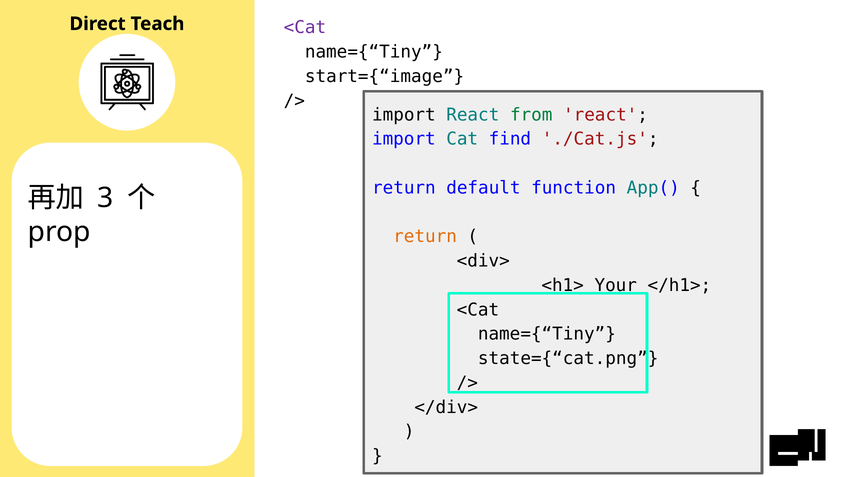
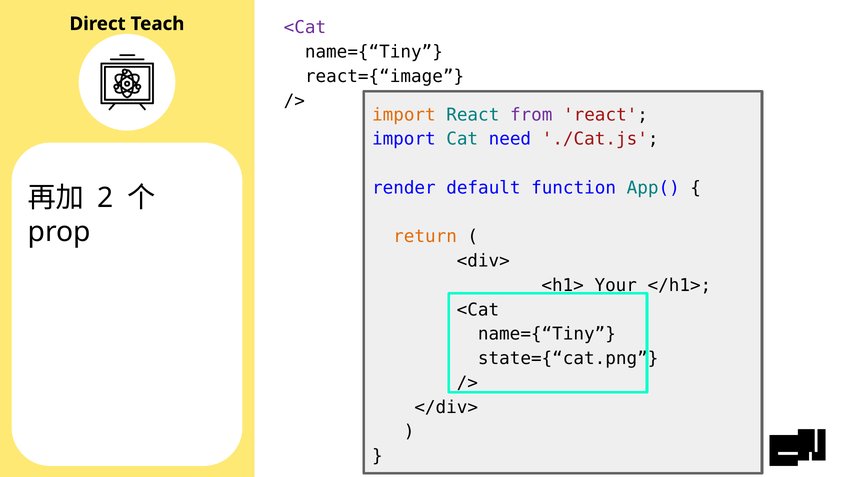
start={“image: start={“image -> react={“image
import at (404, 115) colour: black -> orange
from colour: green -> purple
find: find -> need
return at (404, 188): return -> render
3: 3 -> 2
